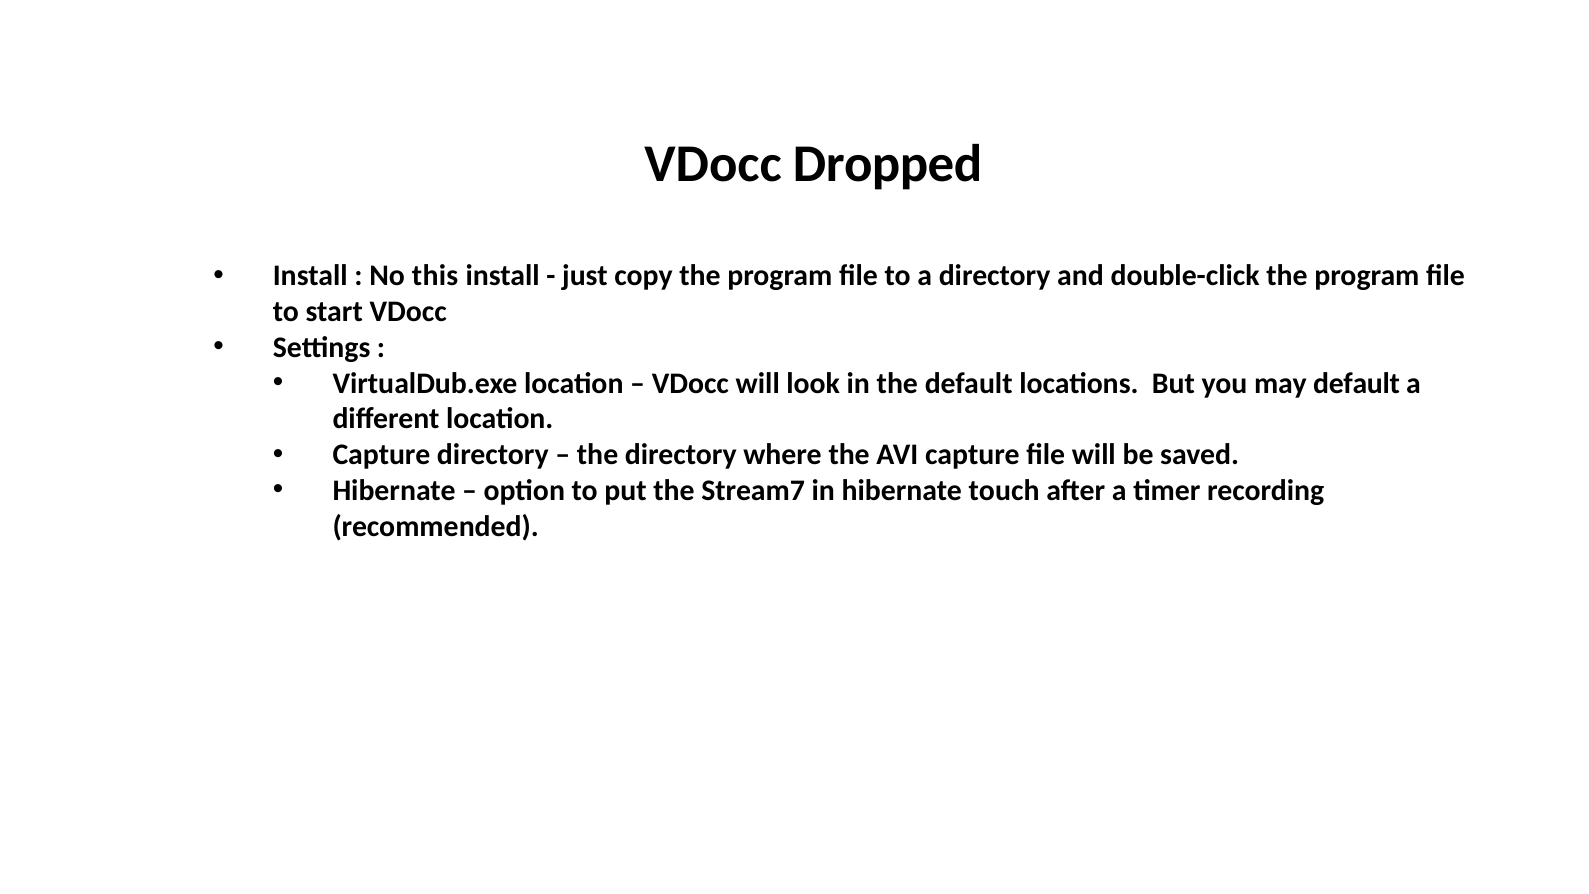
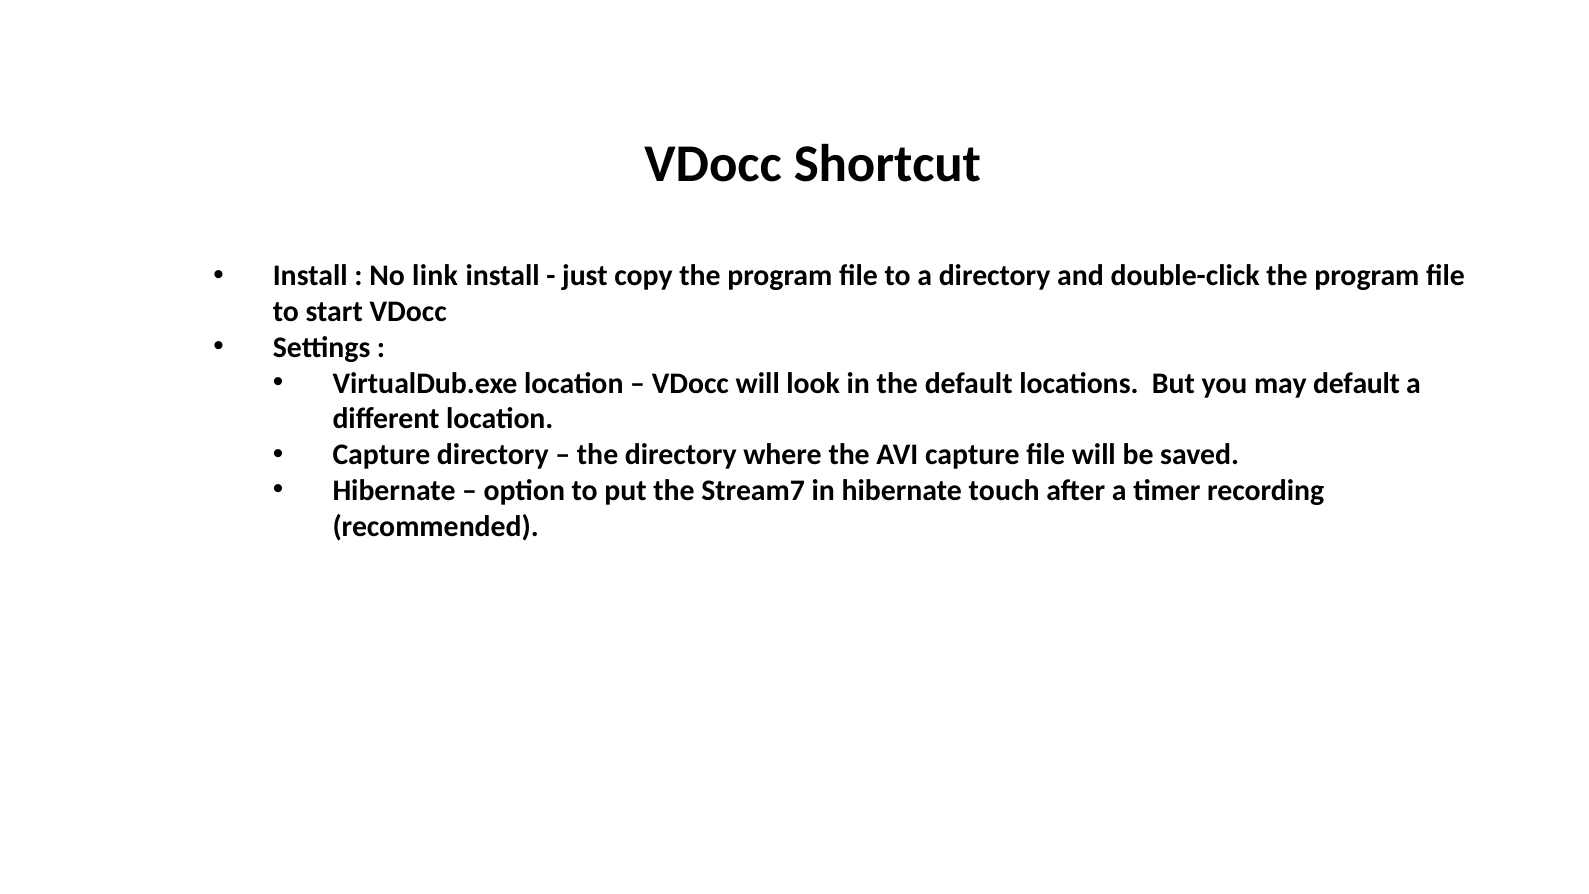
Dropped: Dropped -> Shortcut
this: this -> link
